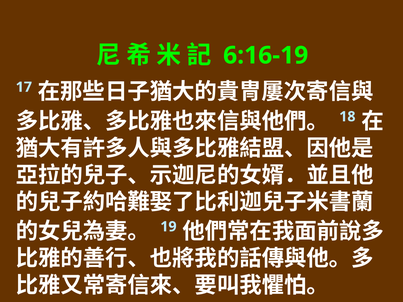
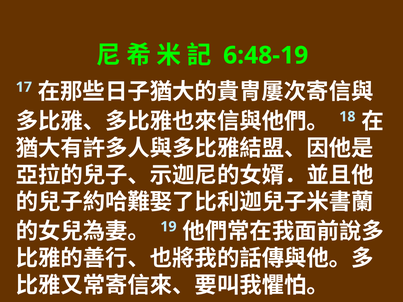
6:16-19: 6:16-19 -> 6:48-19
